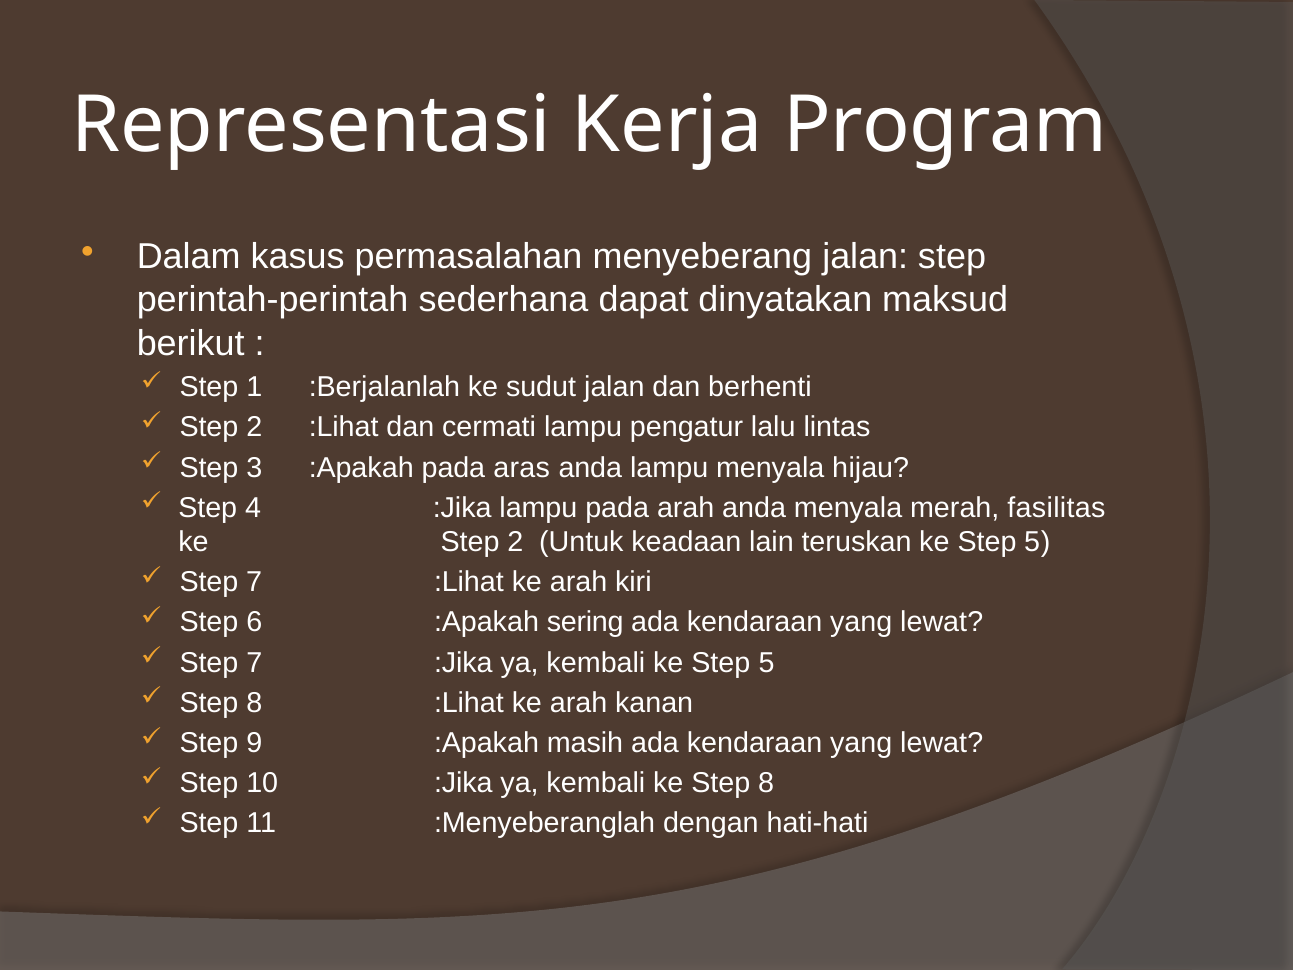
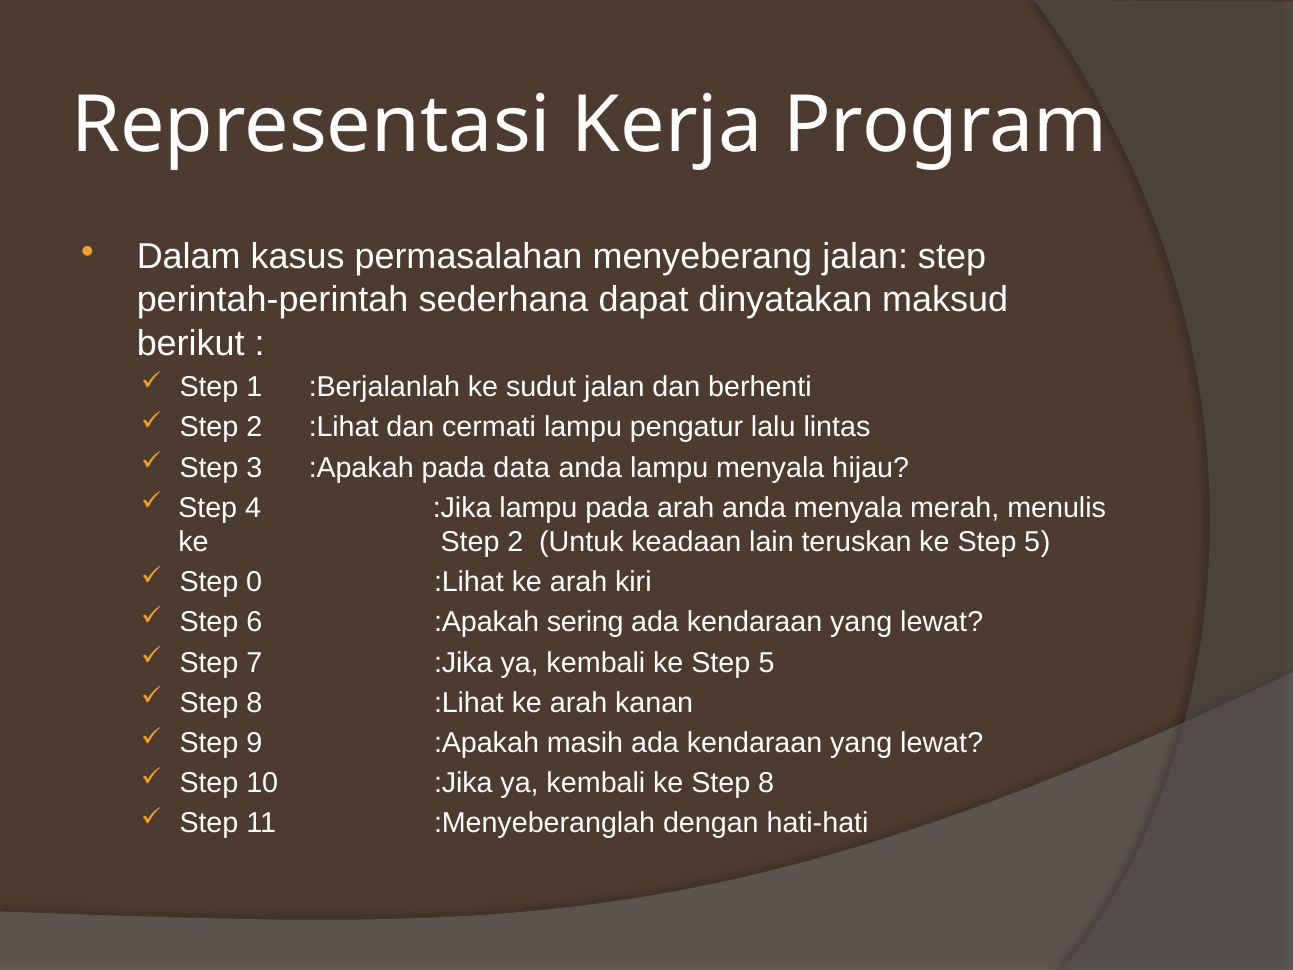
aras: aras -> data
fasilitas: fasilitas -> menulis
7 at (254, 582): 7 -> 0
